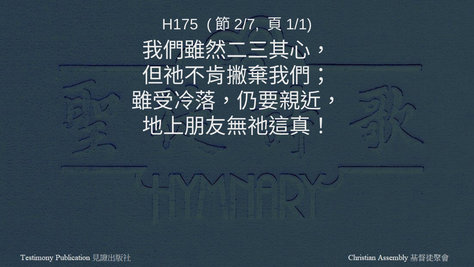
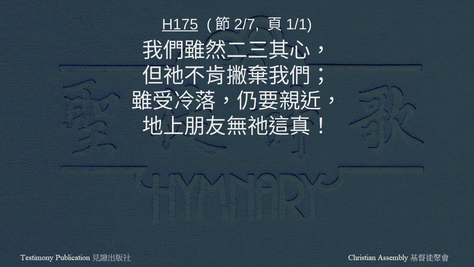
H175 underline: none -> present
